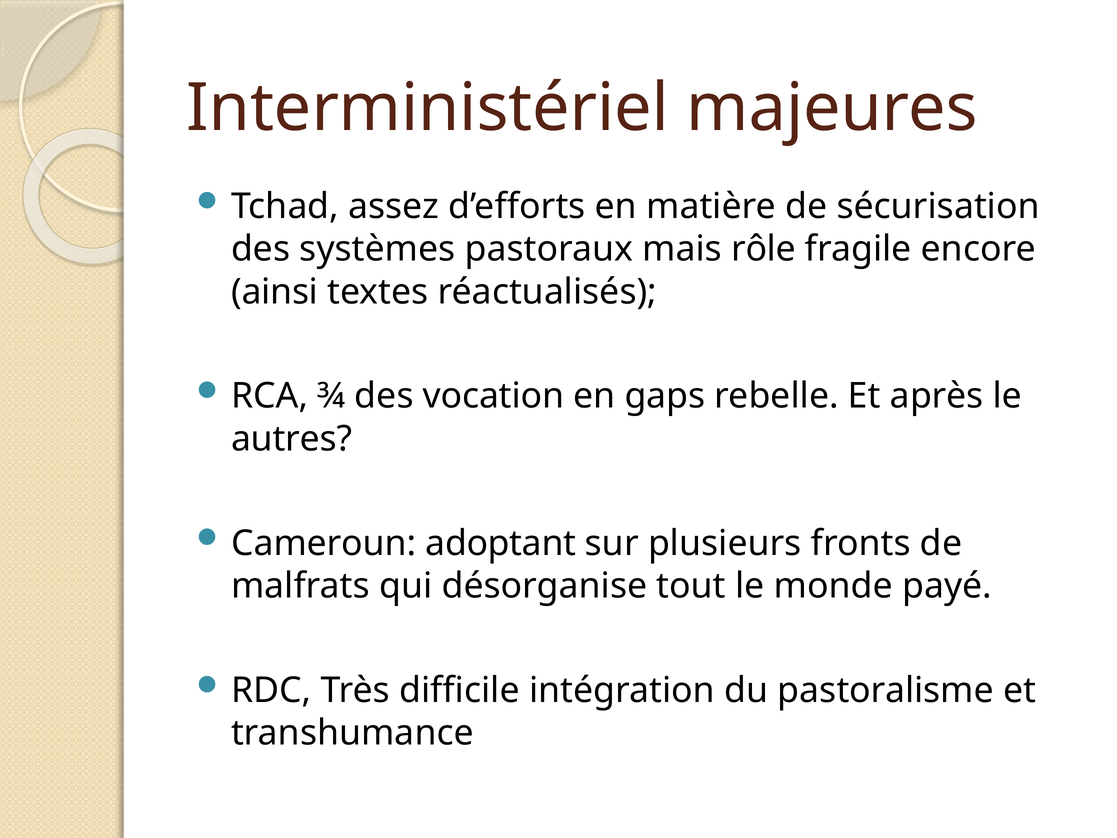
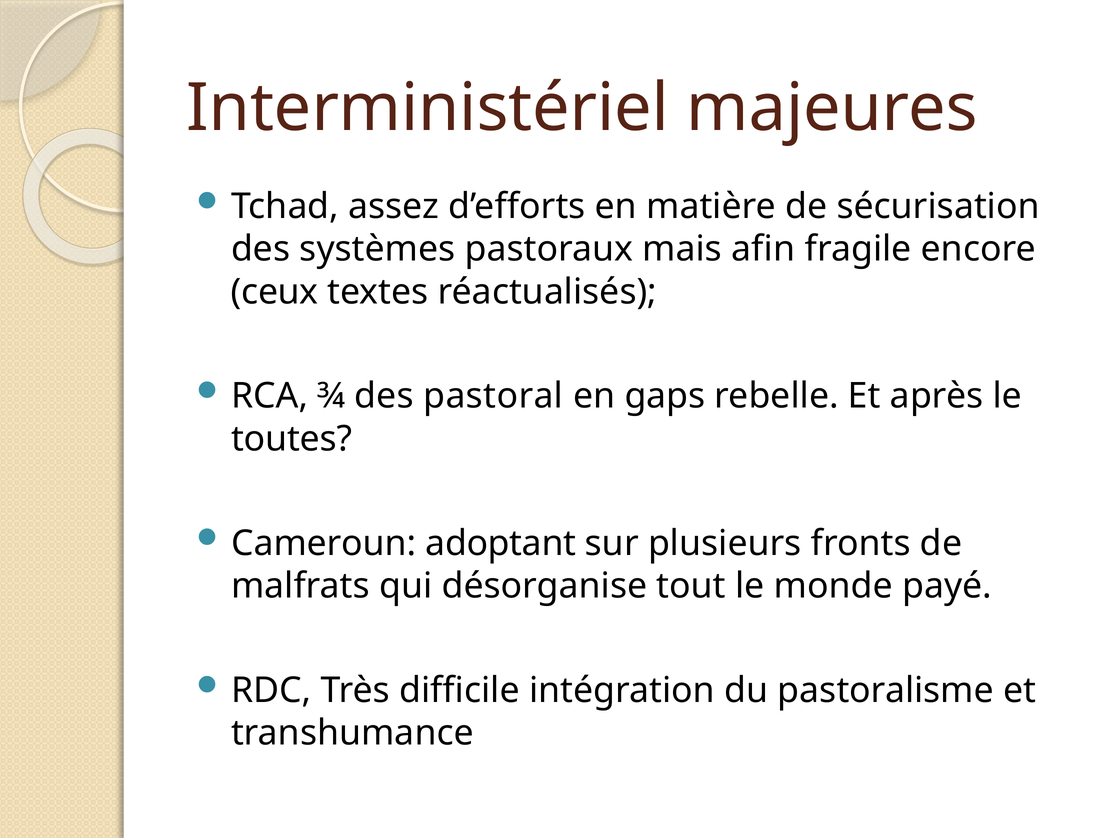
rôle: rôle -> afin
ainsi: ainsi -> ceux
vocation: vocation -> pastoral
autres: autres -> toutes
